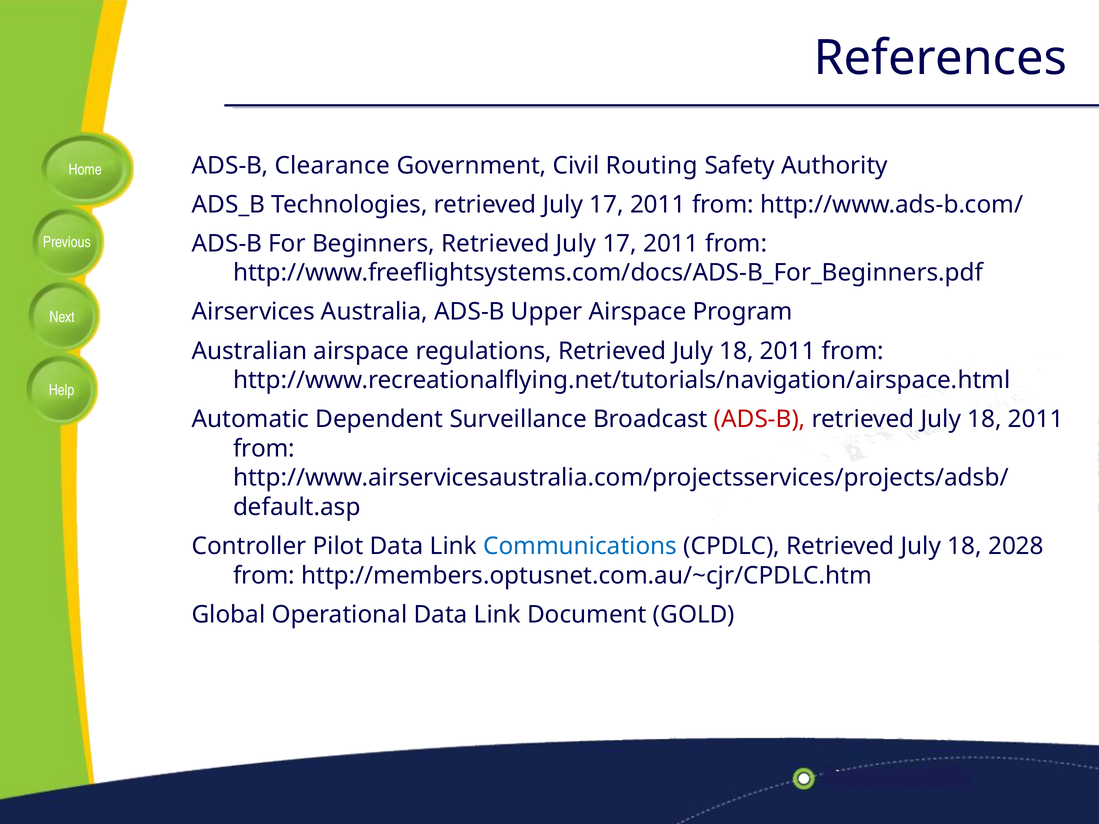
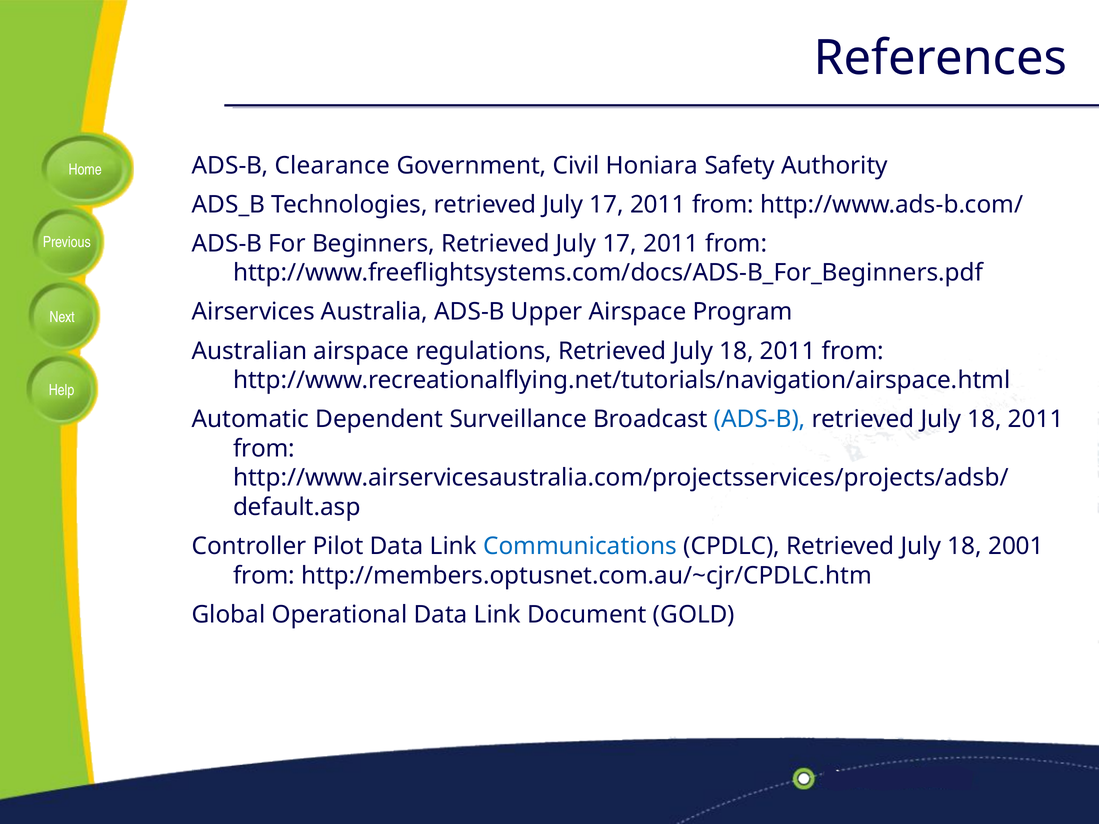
Routing: Routing -> Honiara
ADS-B at (760, 419) colour: red -> blue
2028: 2028 -> 2001
